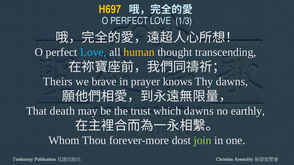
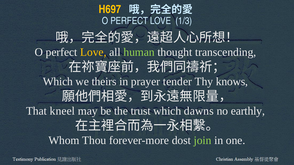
Love at (93, 52) colour: light blue -> yellow
human colour: yellow -> light green
Theirs at (58, 82): Theirs -> Which
brave: brave -> theirs
knows: knows -> tender
Thy dawns: dawns -> knows
death: death -> kneel
